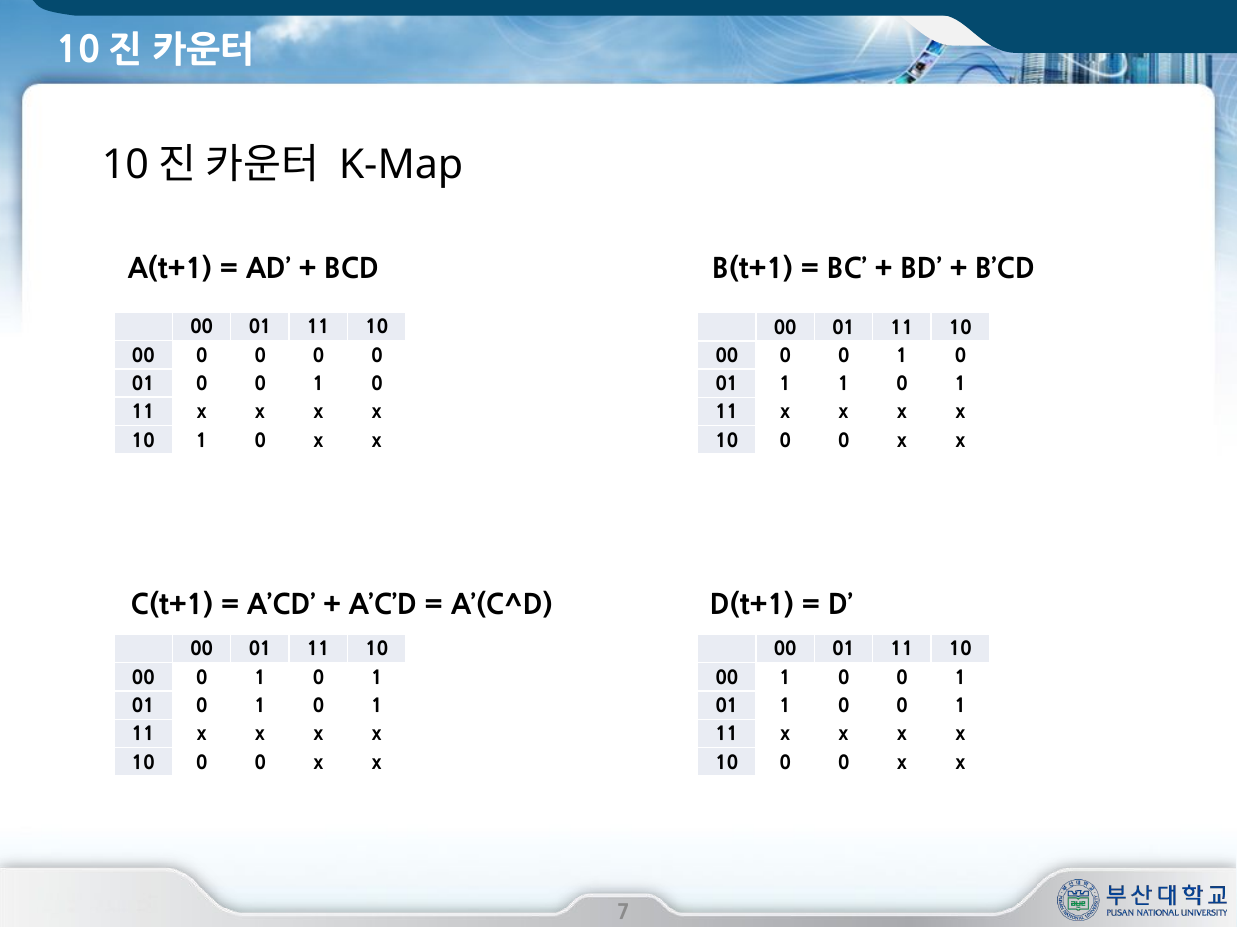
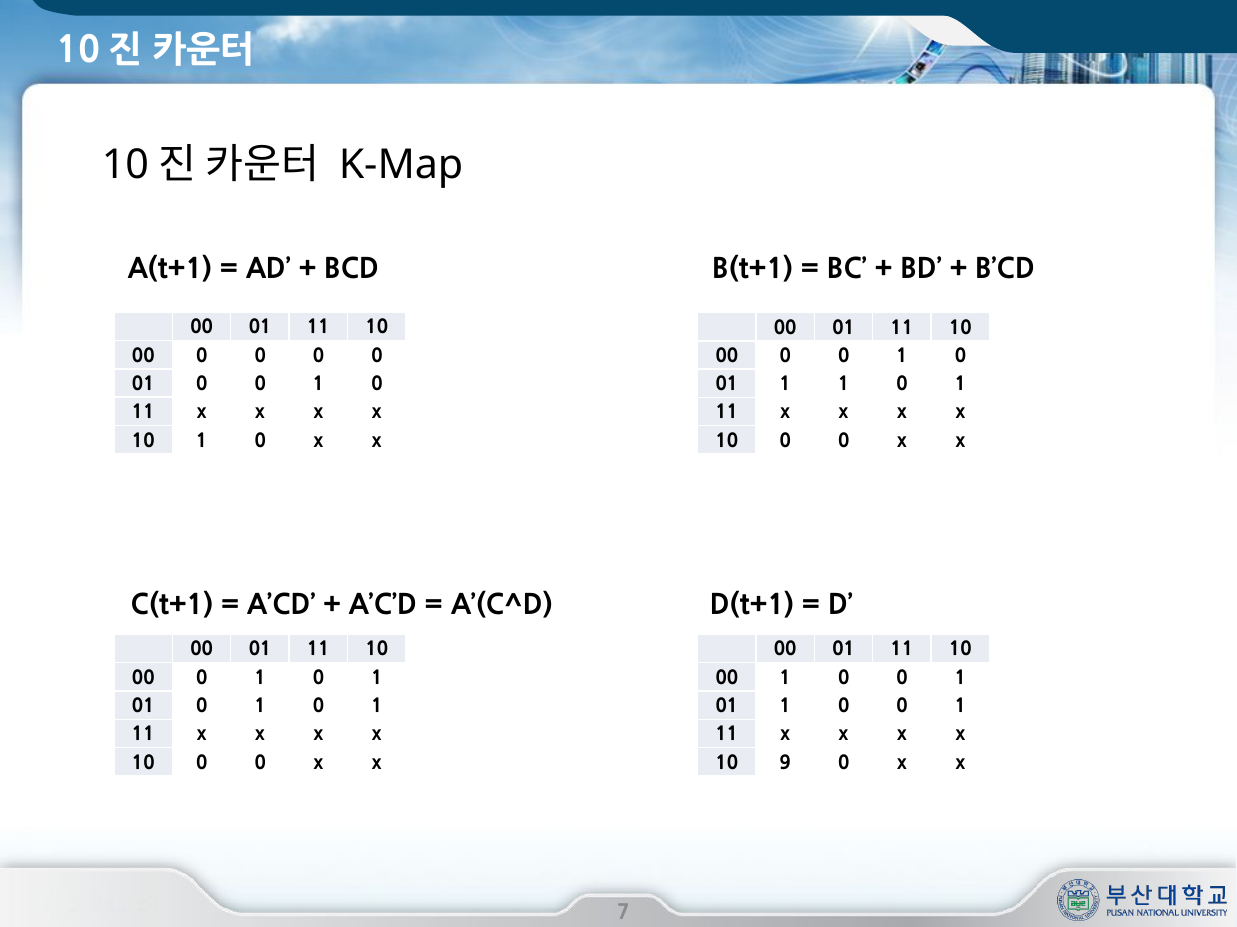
0 at (785, 764): 0 -> 9
